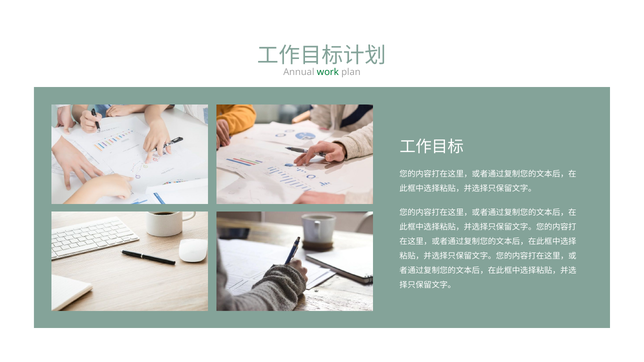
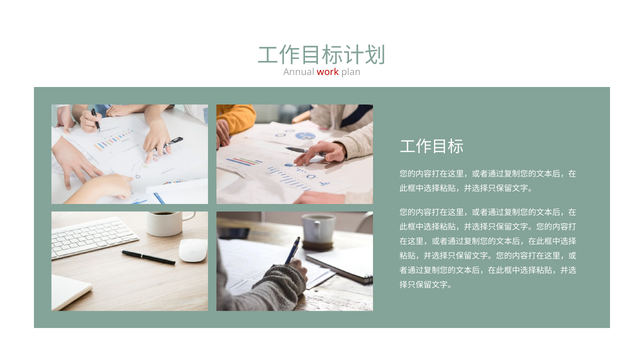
work colour: green -> red
